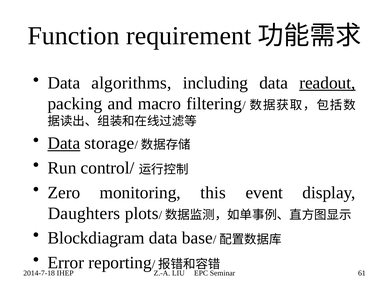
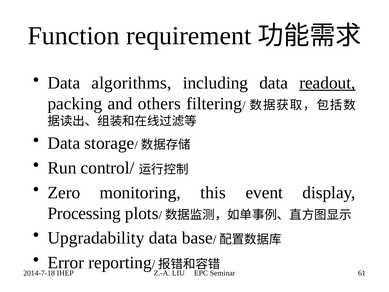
macro: macro -> others
Data at (64, 143) underline: present -> none
Daughters: Daughters -> Processing
Blockdiagram: Blockdiagram -> Upgradability
